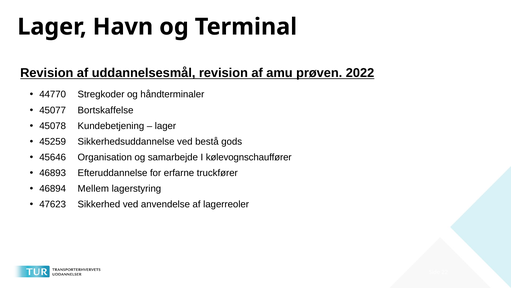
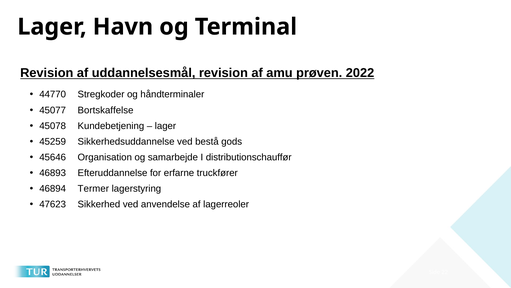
kølevognschauffører: kølevognschauffører -> distributionschauffør
Mellem: Mellem -> Termer
